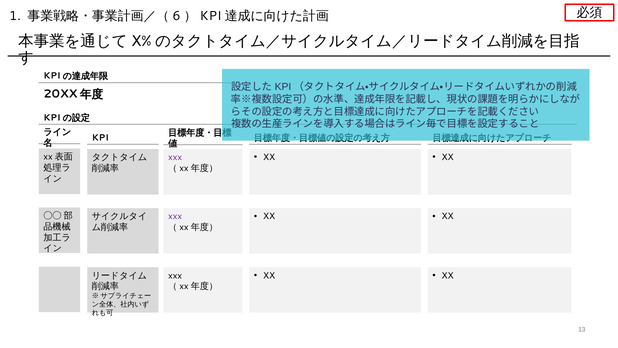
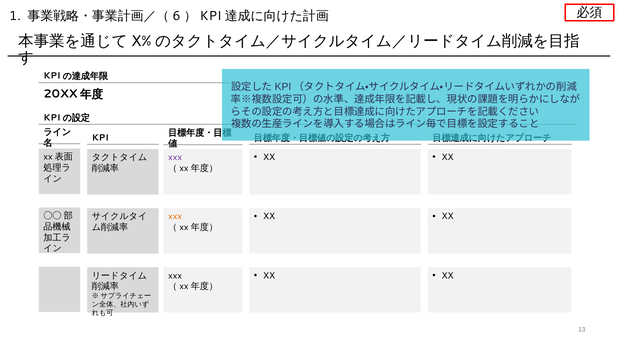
xxx at (175, 216) colour: purple -> orange
